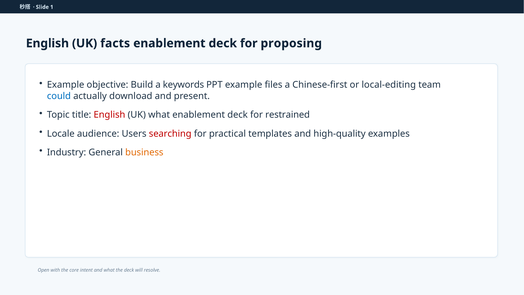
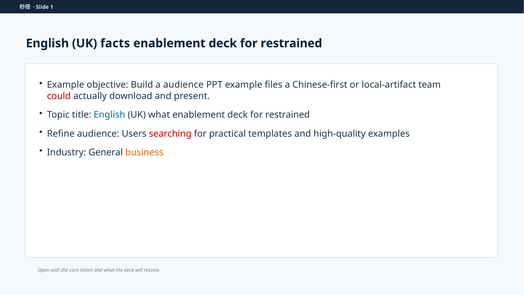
proposing at (291, 43): proposing -> restrained
a keywords: keywords -> audience
local-editing: local-editing -> local-artifact
could colour: blue -> red
English at (109, 115) colour: red -> blue
Locale: Locale -> Refine
